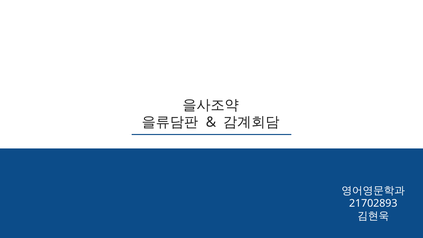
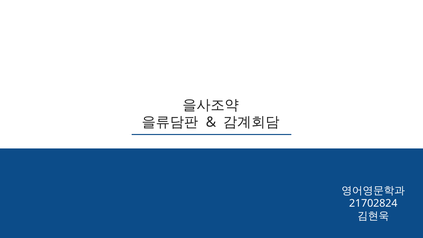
21702893: 21702893 -> 21702824
